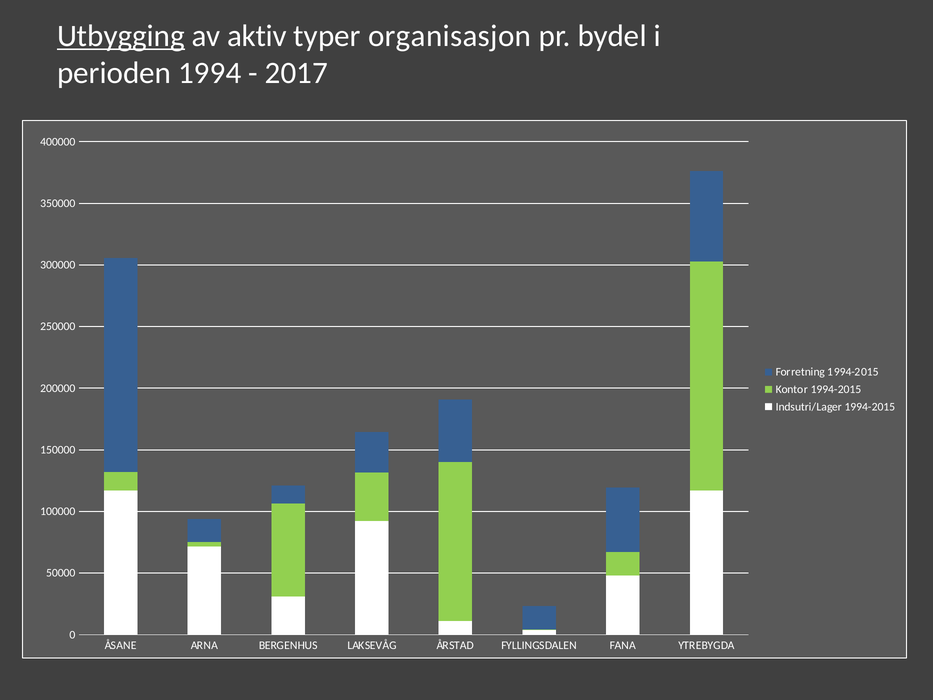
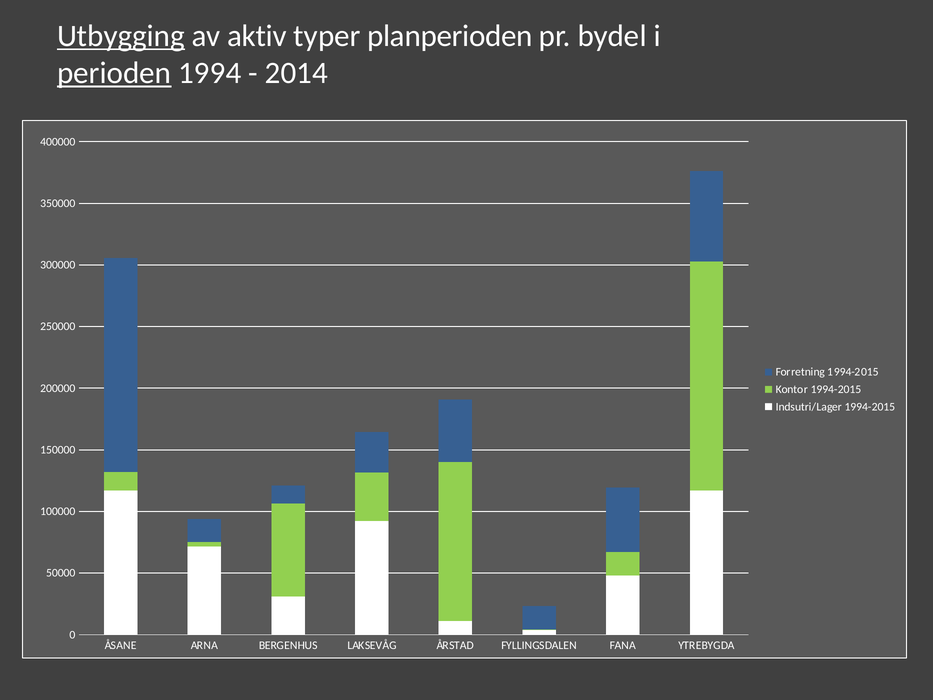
organisasjon: organisasjon -> planperioden
perioden underline: none -> present
2017: 2017 -> 2014
